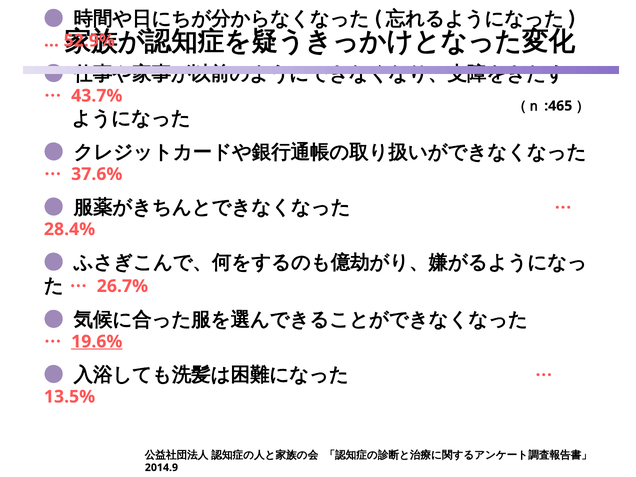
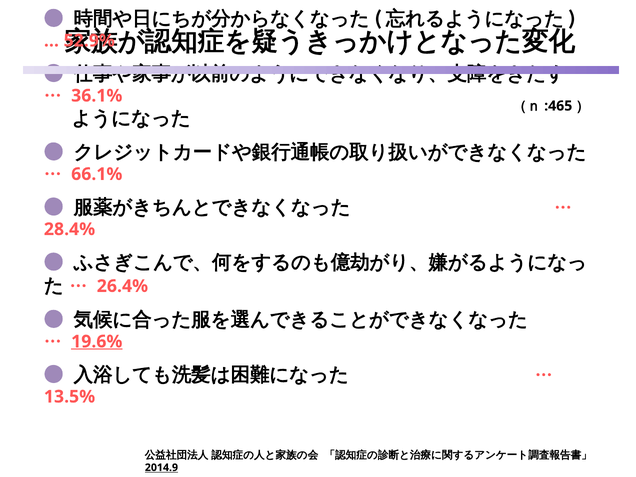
43.7%: 43.7% -> 36.1%
37.6%: 37.6% -> 66.1%
26.7%: 26.7% -> 26.4%
2014.9 underline: none -> present
